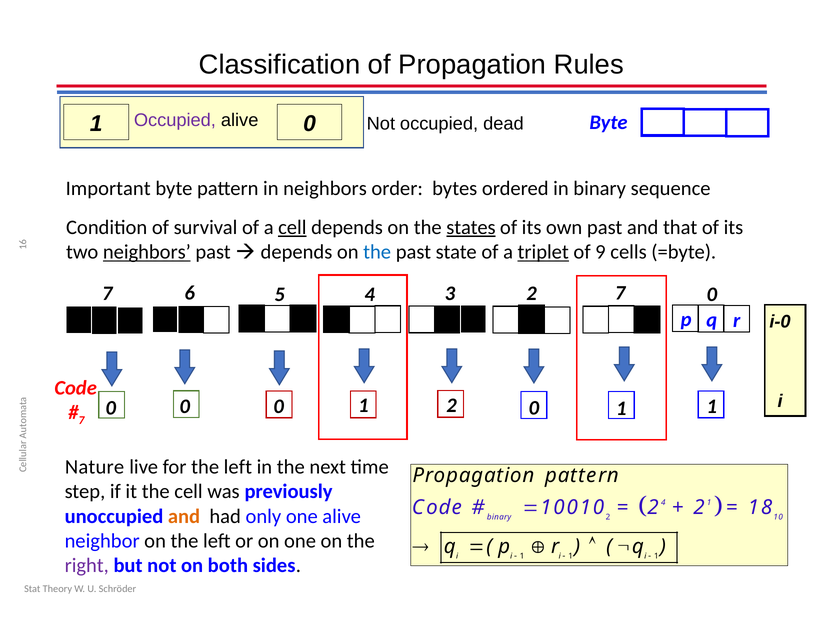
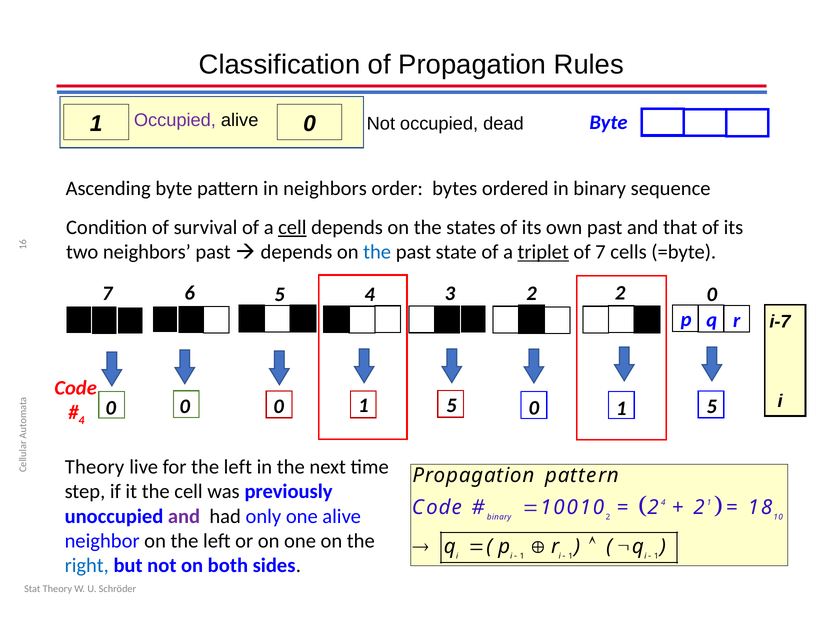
Important: Important -> Ascending
states underline: present -> none
neighbors at (147, 252) underline: present -> none
of 9: 9 -> 7
6 7: 7 -> 2
i-0: i-0 -> i-7
2 at (451, 406): 2 -> 5
1 at (712, 407): 1 -> 5
7 at (81, 421): 7 -> 4
Nature at (95, 467): Nature -> Theory
and at (184, 516) colour: orange -> purple
right colour: purple -> blue
